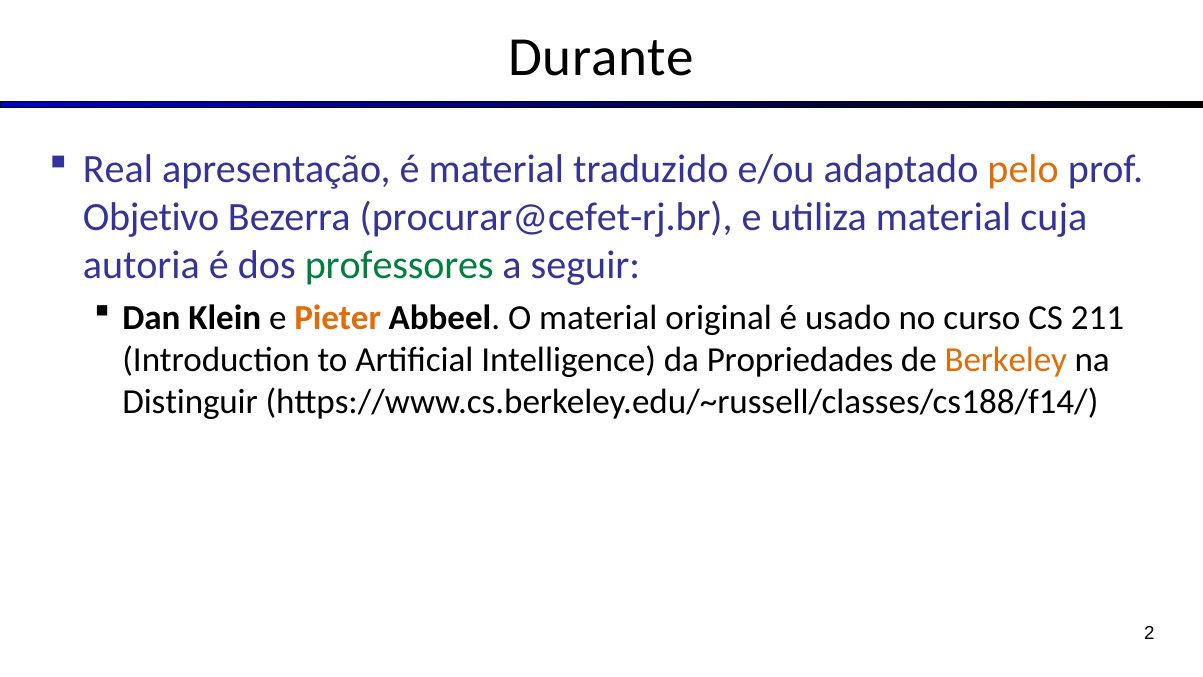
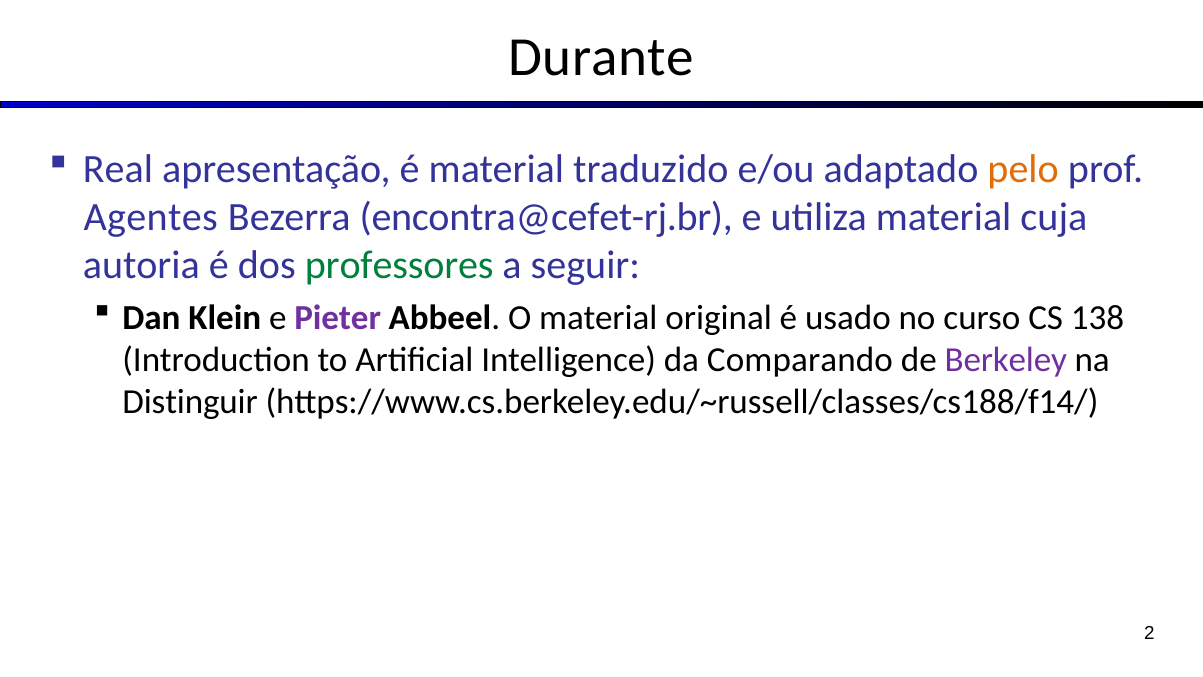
Objetivo: Objetivo -> Agentes
procurar@cefet-rj.br: procurar@cefet-rj.br -> encontra@cefet-rj.br
Pieter colour: orange -> purple
211: 211 -> 138
Propriedades: Propriedades -> Comparando
Berkeley colour: orange -> purple
